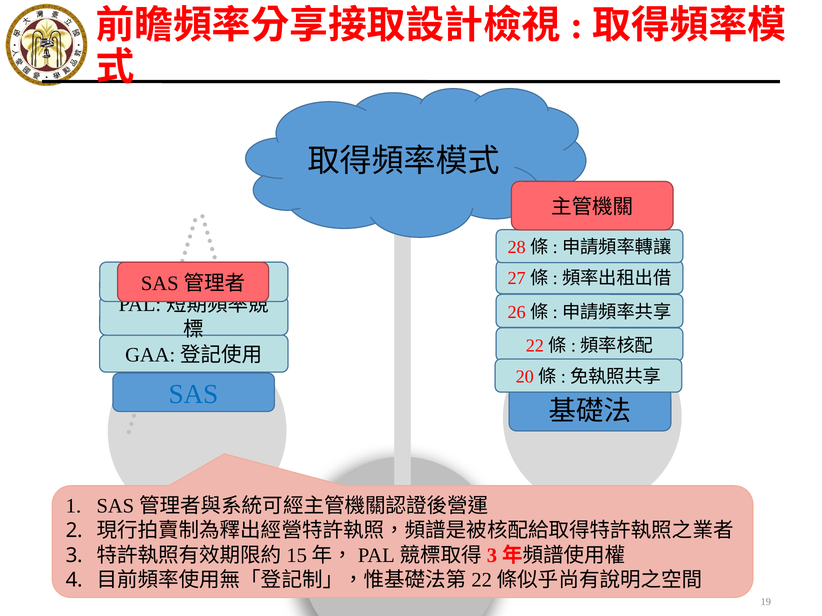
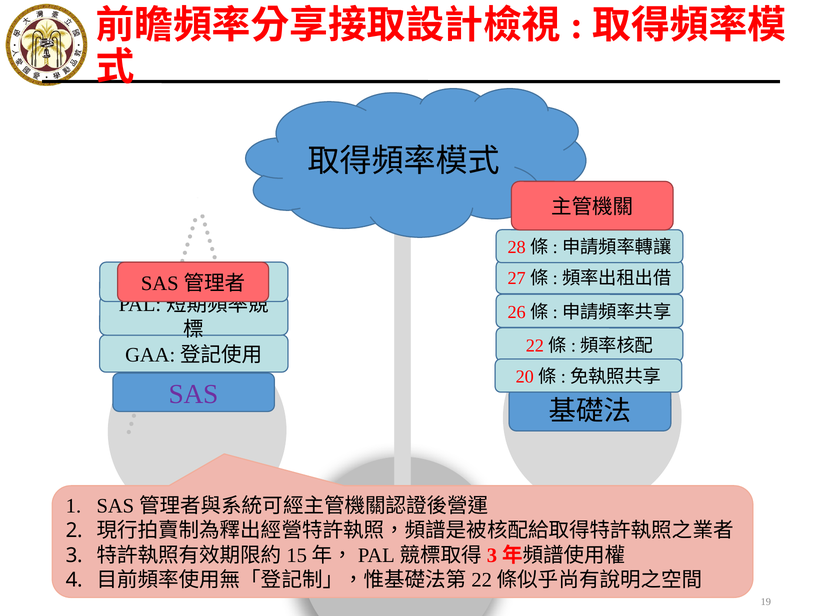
SAS colour: blue -> purple
